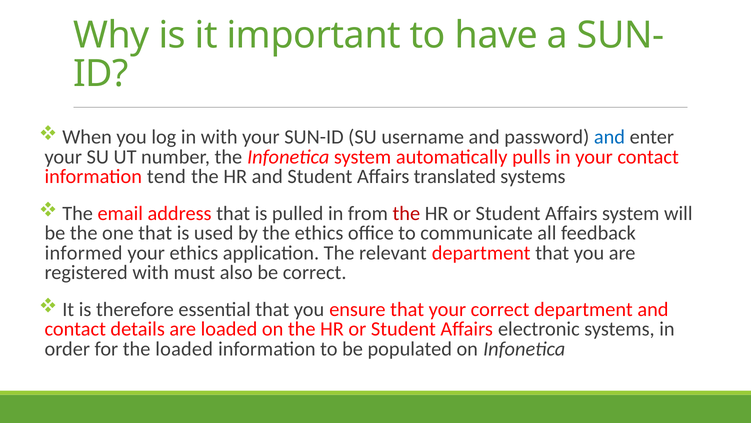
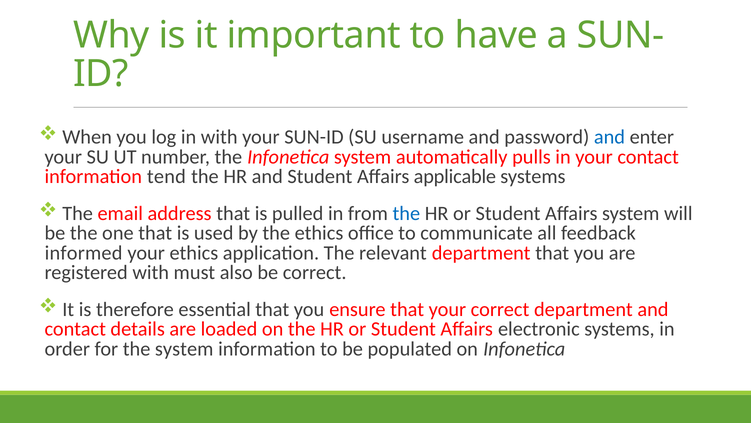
translated: translated -> applicable
the at (406, 213) colour: red -> blue
the loaded: loaded -> system
